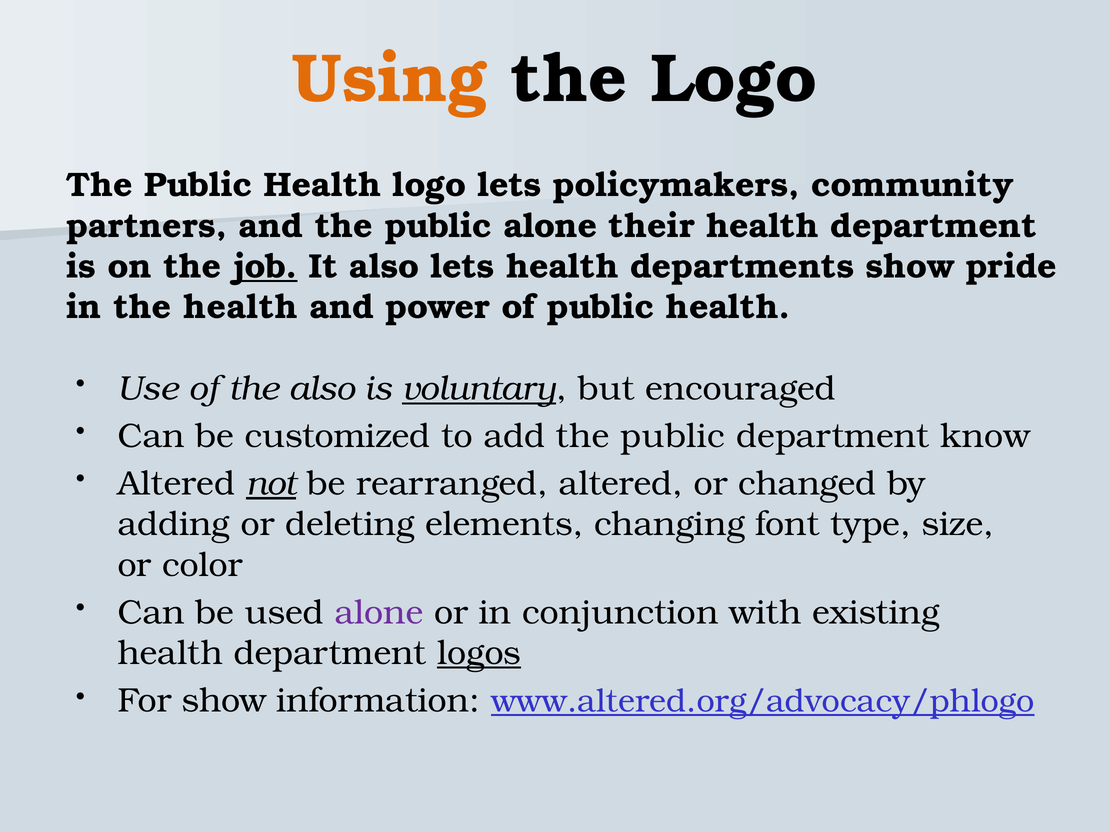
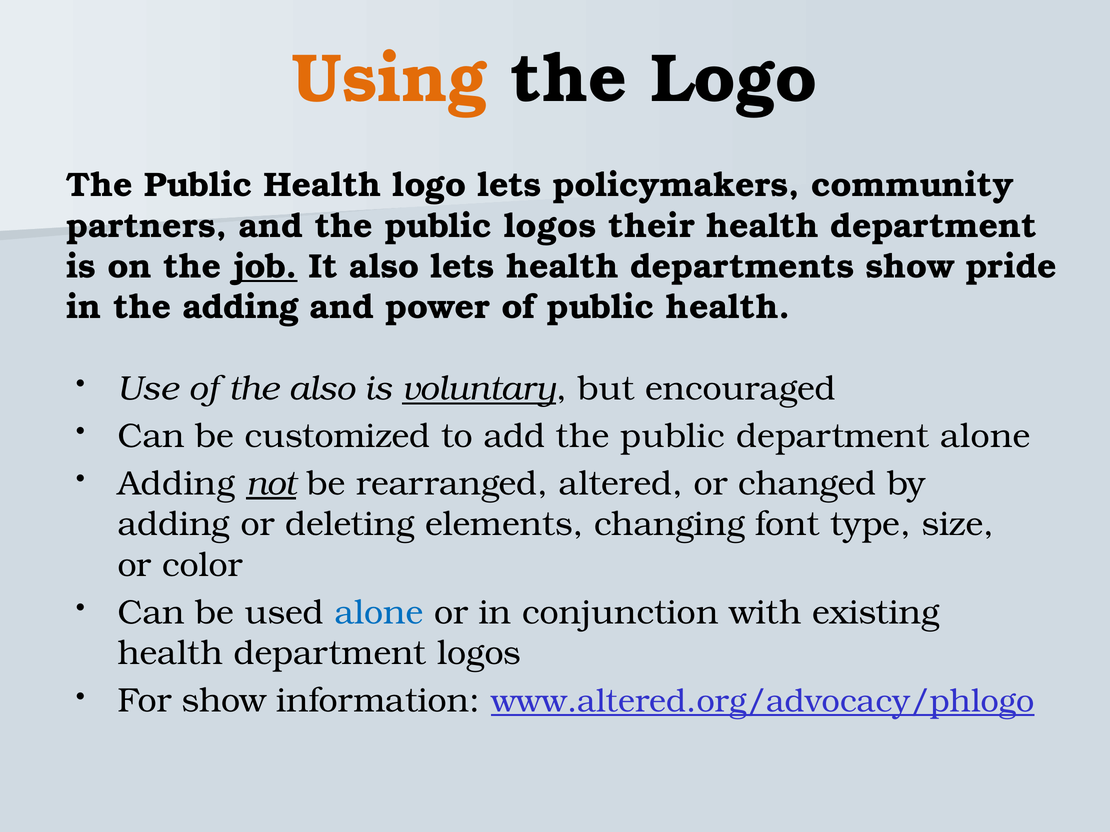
public alone: alone -> logos
the health: health -> adding
department know: know -> alone
Altered at (176, 484): Altered -> Adding
alone at (379, 613) colour: purple -> blue
logos at (479, 653) underline: present -> none
